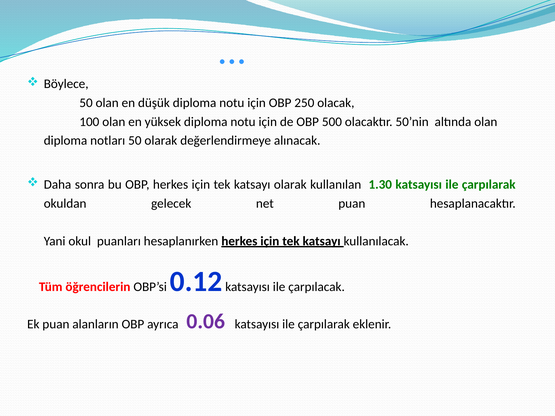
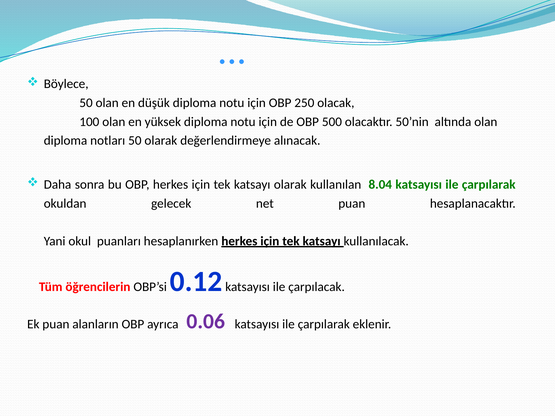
1.30: 1.30 -> 8.04
